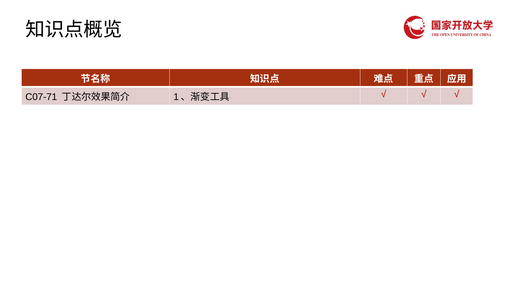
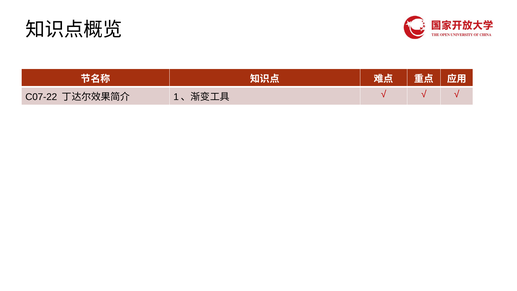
C07-71: C07-71 -> C07-22
